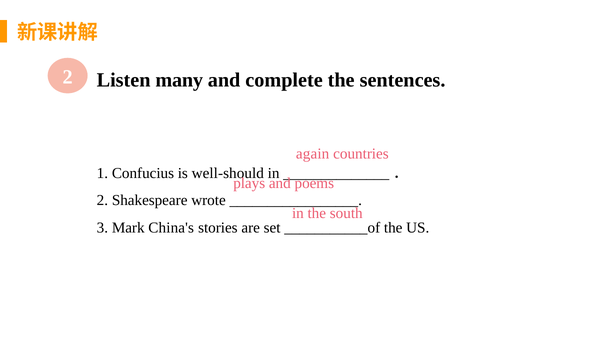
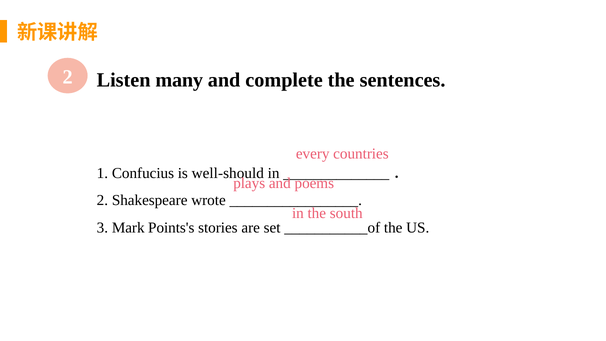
again: again -> every
China's: China's -> Points's
